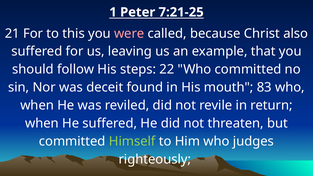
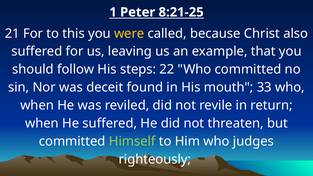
7:21-25: 7:21-25 -> 8:21-25
were colour: pink -> yellow
83: 83 -> 33
